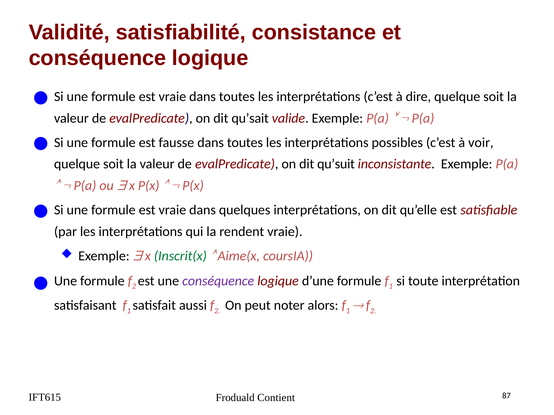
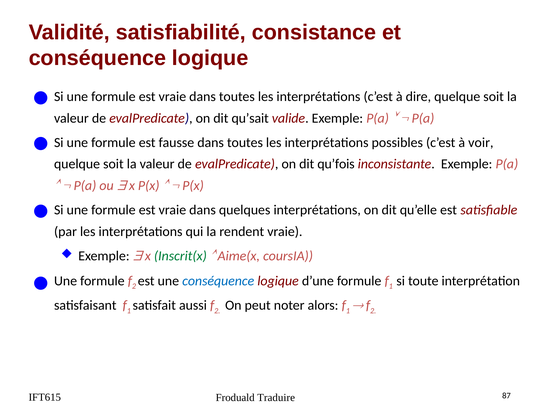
qu’suit: qu’suit -> qu’fois
conséquence at (218, 281) colour: purple -> blue
Contient: Contient -> Traduire
